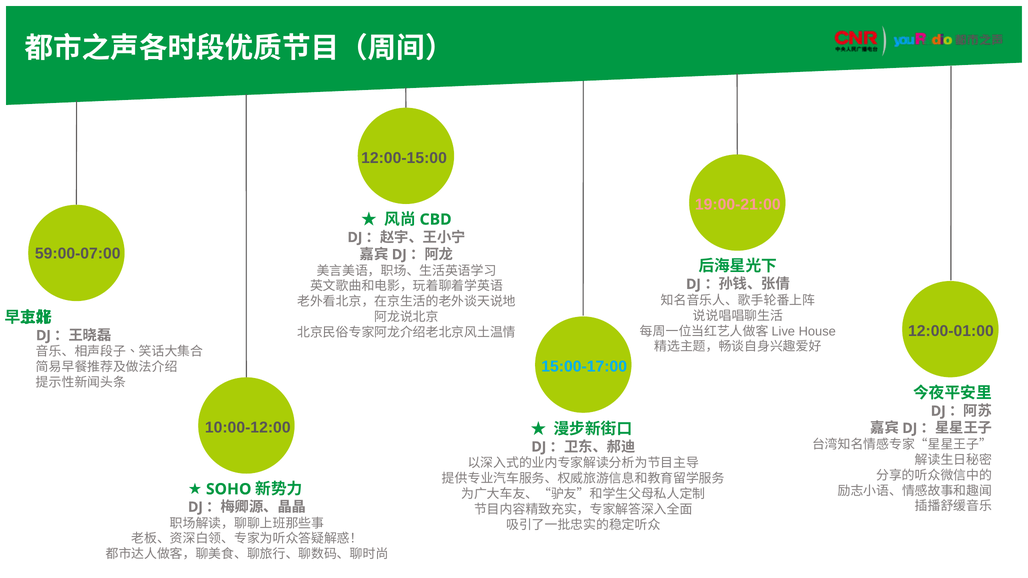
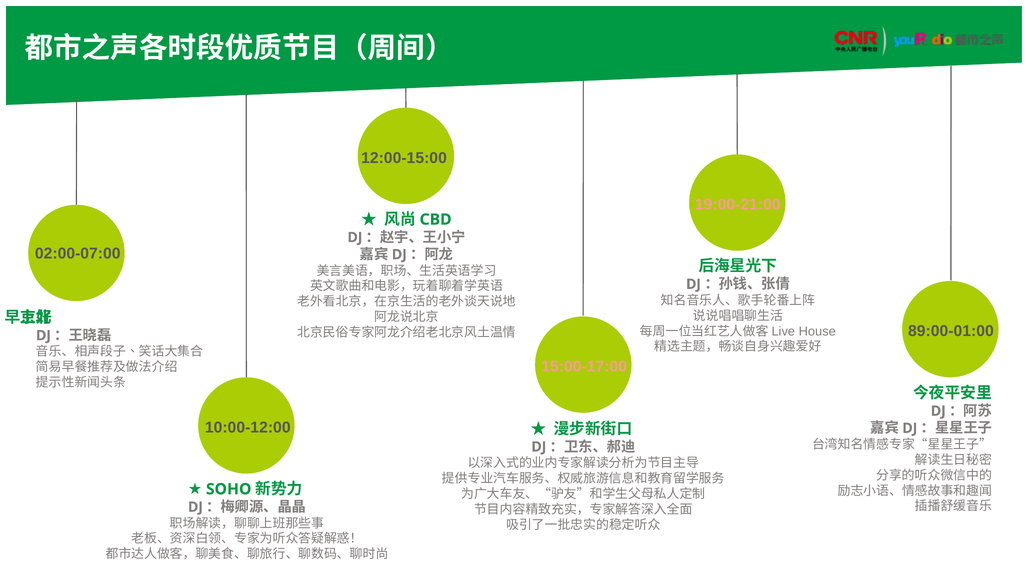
59:00-07:00: 59:00-07:00 -> 02:00-07:00
12:00-01:00: 12:00-01:00 -> 89:00-01:00
15:00-17:00 colour: light blue -> pink
